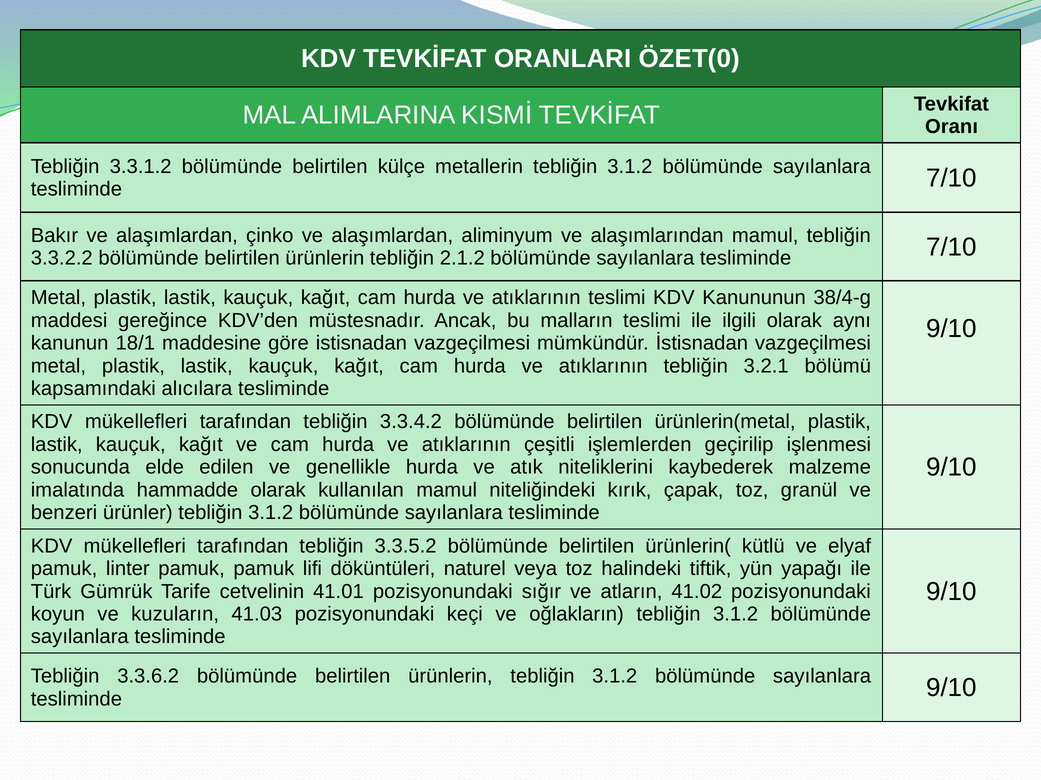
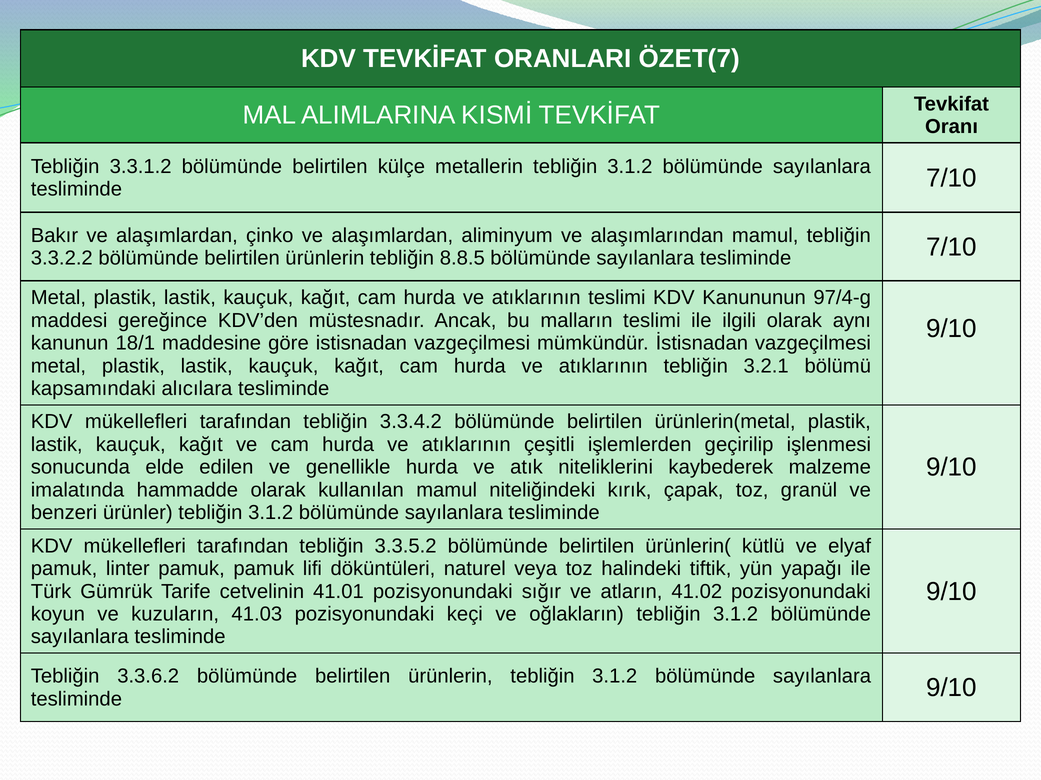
ÖZET(0: ÖZET(0 -> ÖZET(7
2.1.2: 2.1.2 -> 8.8.5
38/4-g: 38/4-g -> 97/4-g
